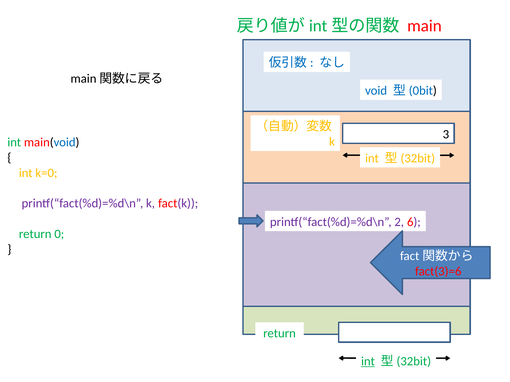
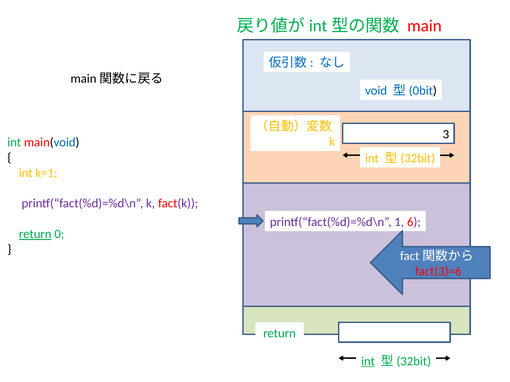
k=0: k=0 -> k=1
2: 2 -> 1
return at (35, 234) underline: none -> present
